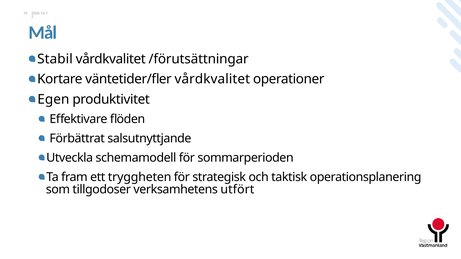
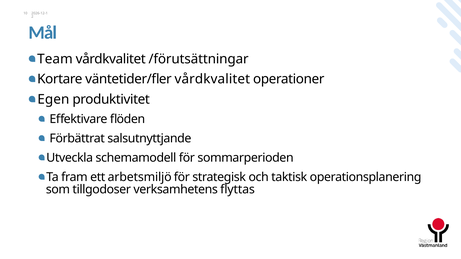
Stabil: Stabil -> Team
tryggheten: tryggheten -> arbetsmiljö
utfört: utfört -> flyttas
